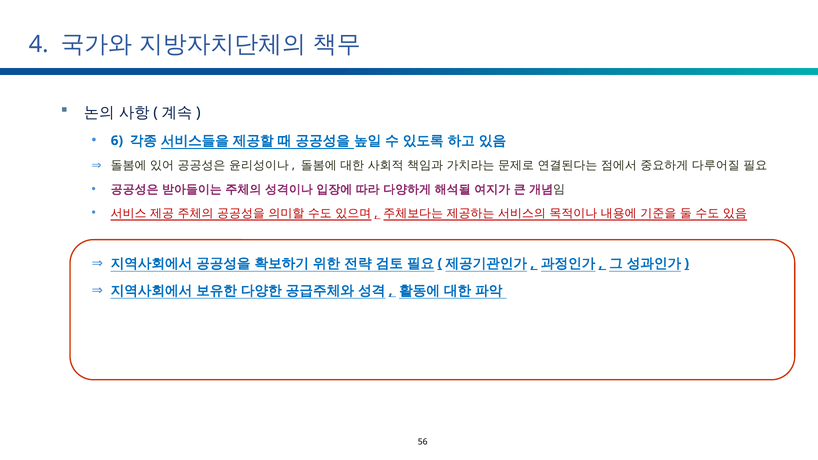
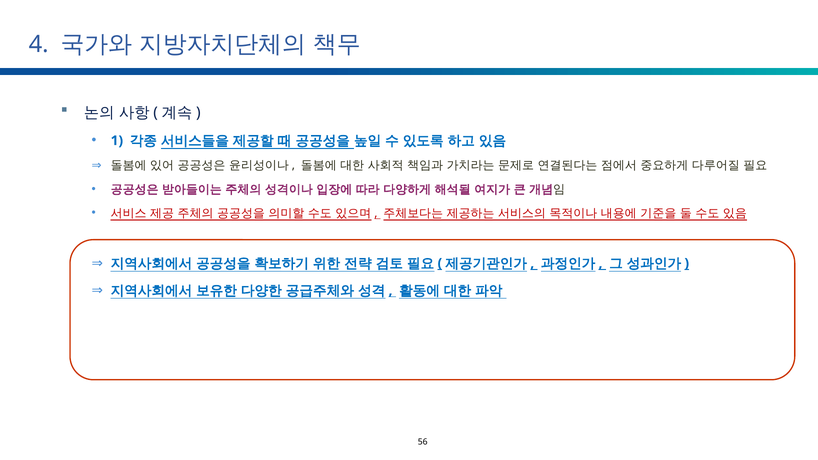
6: 6 -> 1
